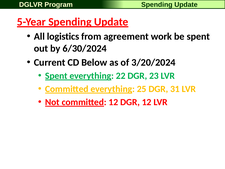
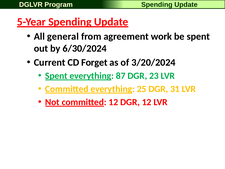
logistics: logistics -> general
Below: Below -> Forget
22: 22 -> 87
